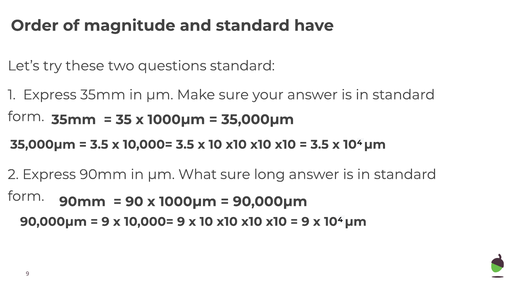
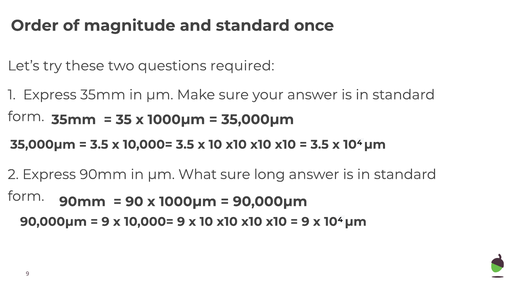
have: have -> once
questions standard: standard -> required
